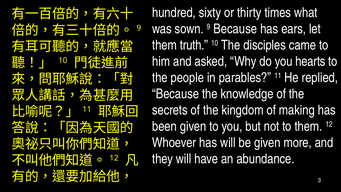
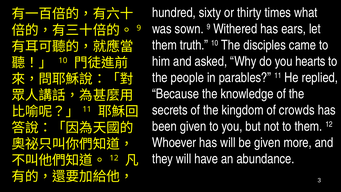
9 Because: Because -> Withered
making: making -> crowds
